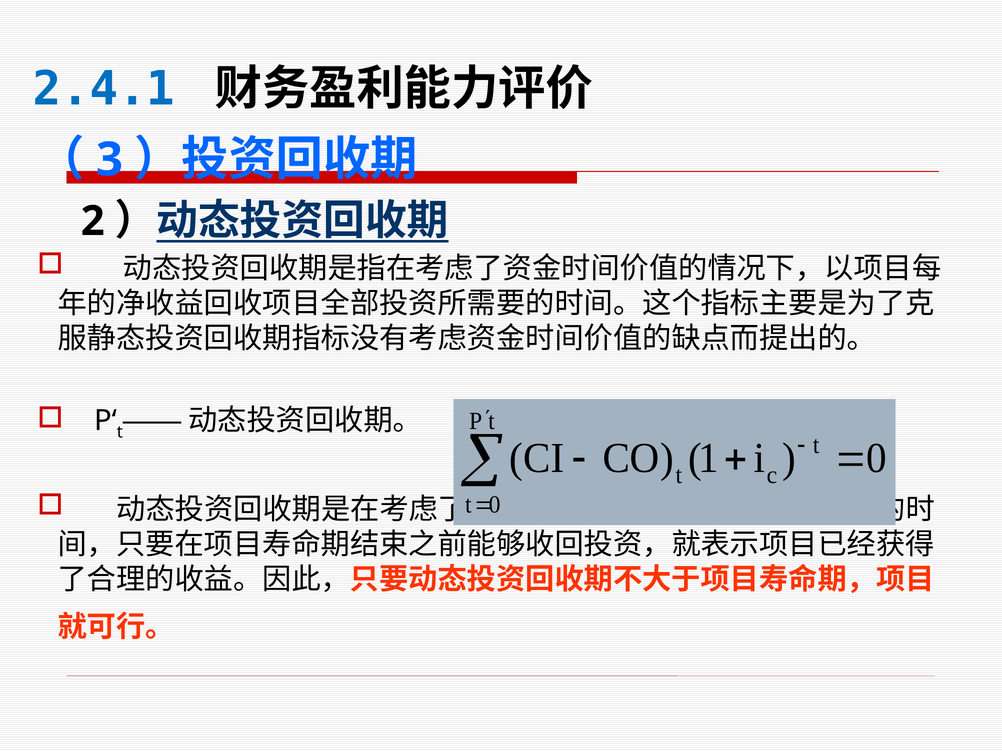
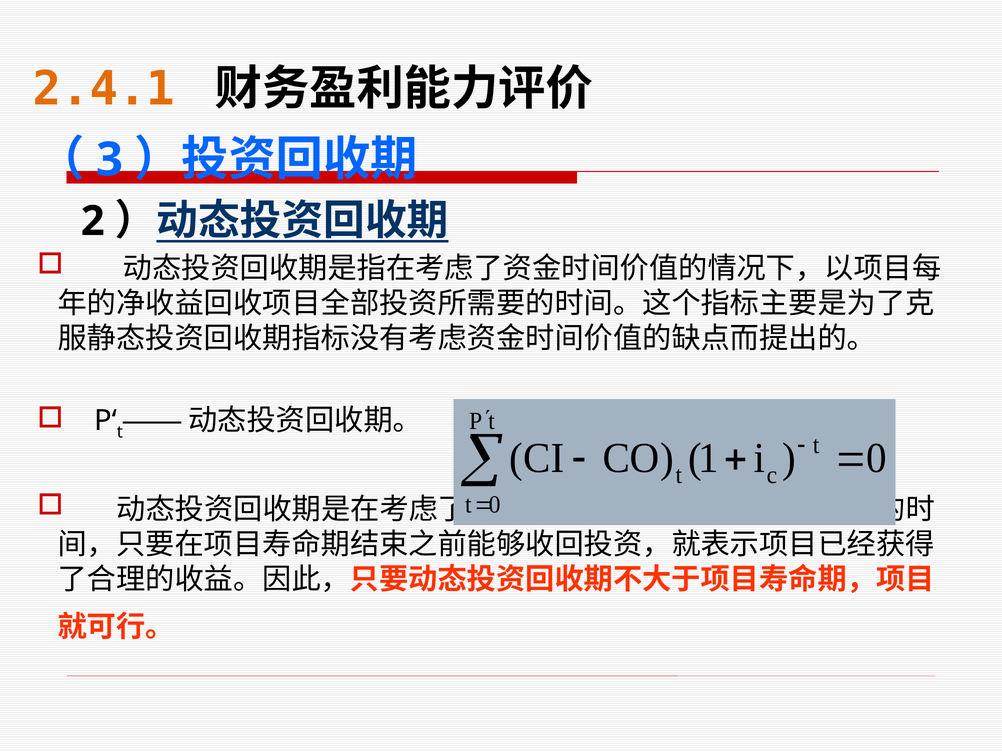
2.4.1 colour: blue -> orange
